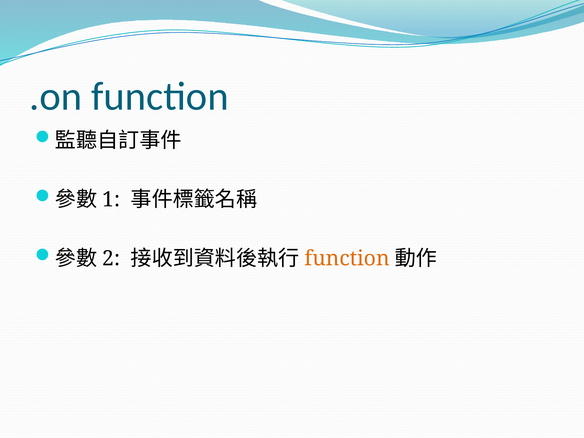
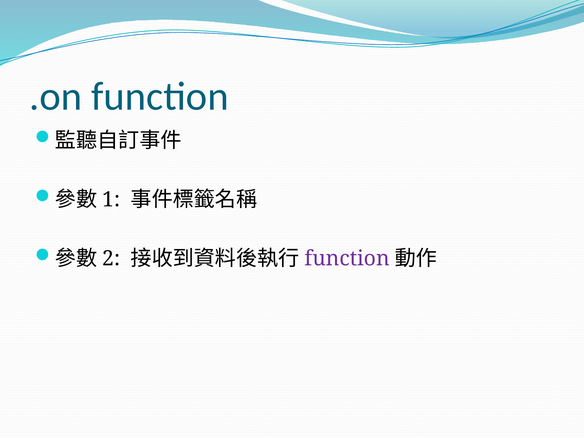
function at (347, 259) colour: orange -> purple
